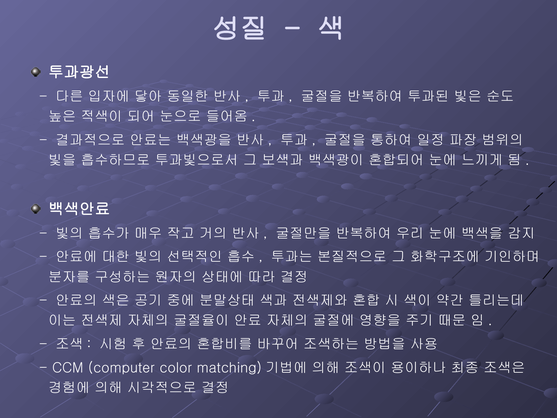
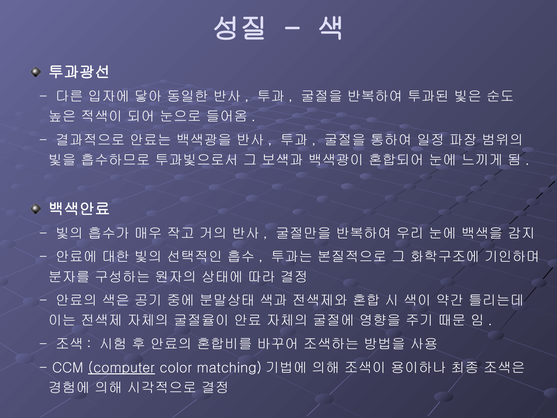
computer underline: none -> present
